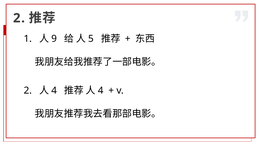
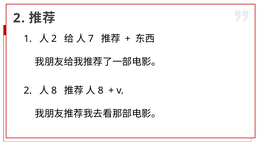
9 at (54, 39): 9 -> 2
5: 5 -> 7
4 at (54, 91): 4 -> 8
4 at (101, 91): 4 -> 8
